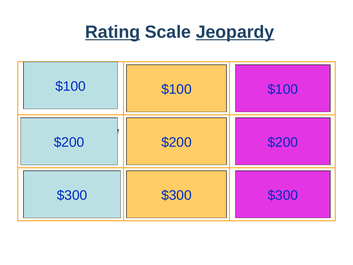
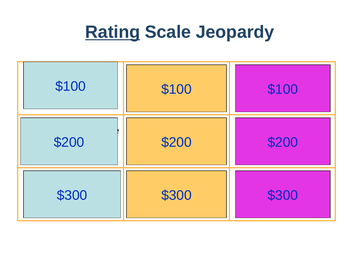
Jeopardy underline: present -> none
